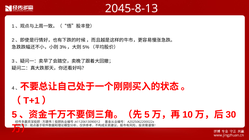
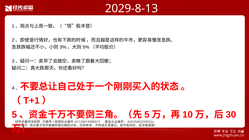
2045-8-13: 2045-8-13 -> 2029-8-13
